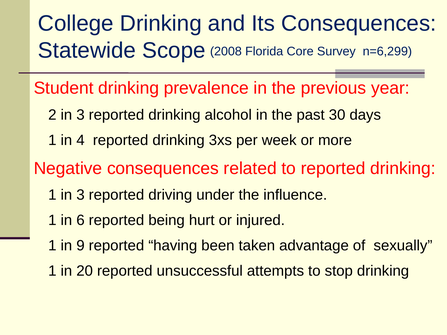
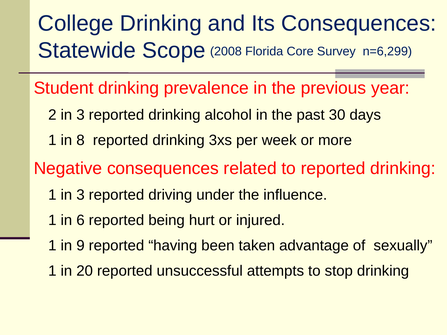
4: 4 -> 8
